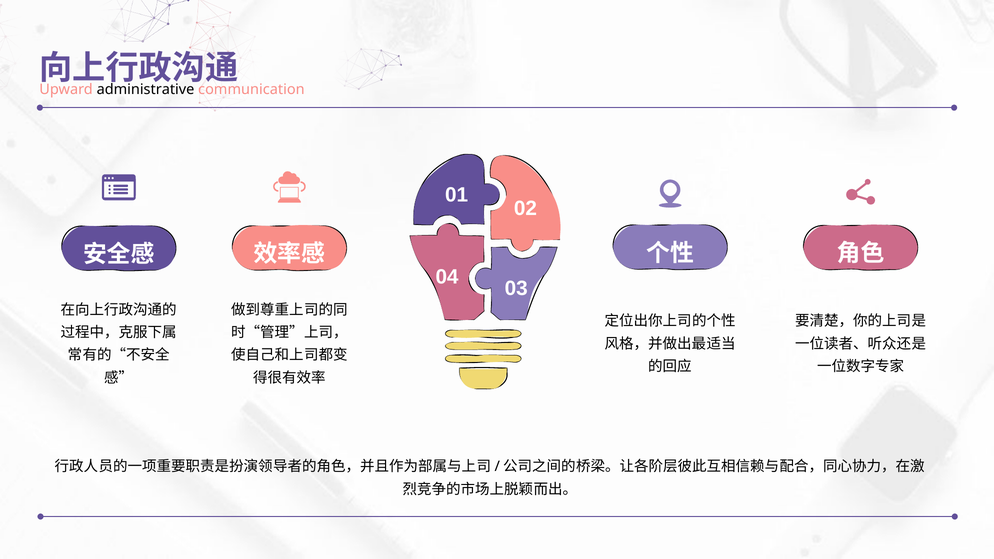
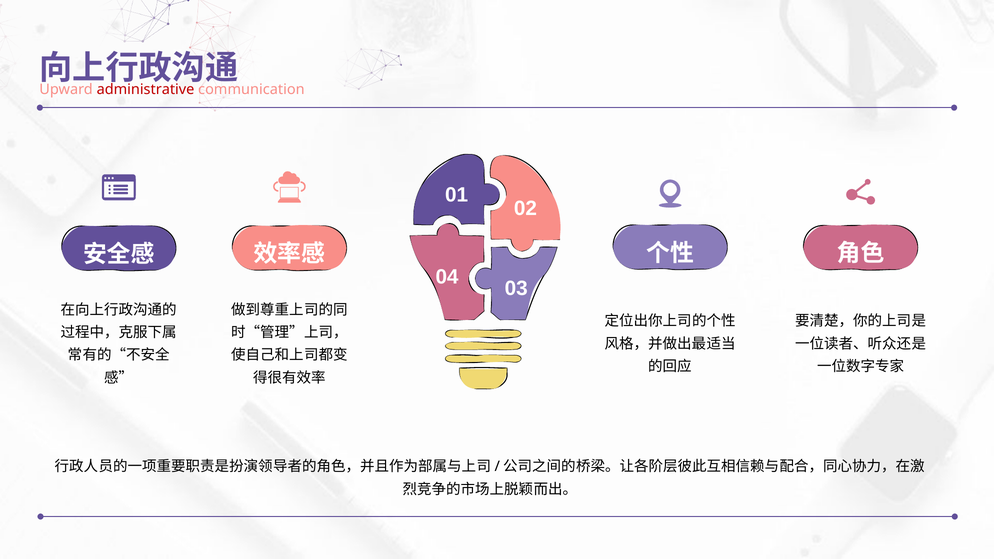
administrative colour: black -> red
